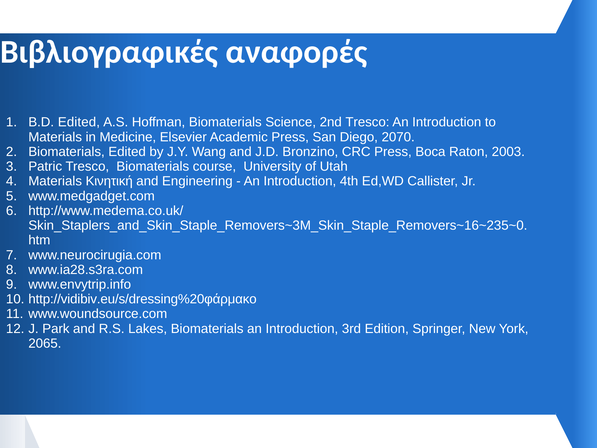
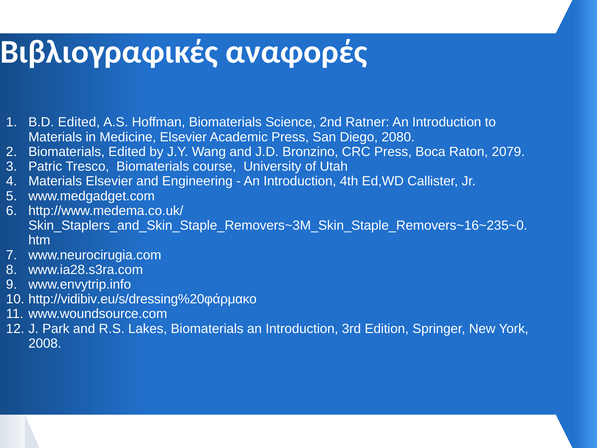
2nd Tresco: Tresco -> Ratner
2070: 2070 -> 2080
2003: 2003 -> 2079
Materials Κινητική: Κινητική -> Elsevier
2065: 2065 -> 2008
